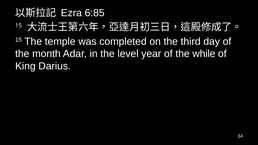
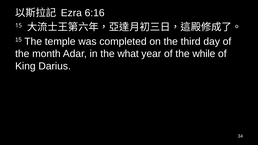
6:85: 6:85 -> 6:16
level: level -> what
